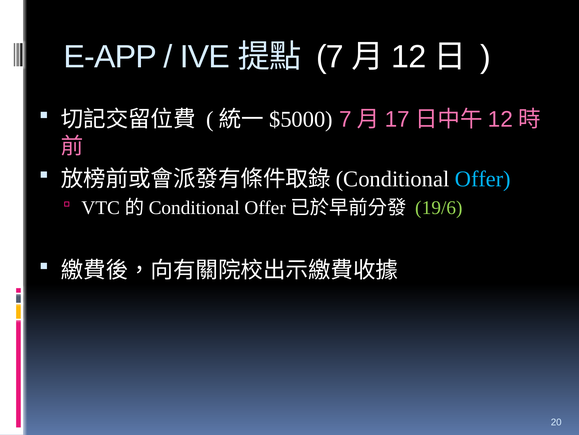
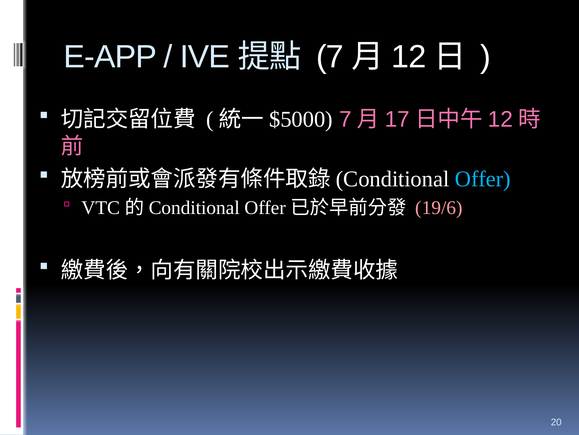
19/6 colour: light green -> pink
